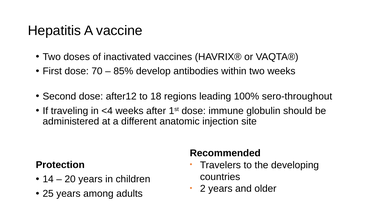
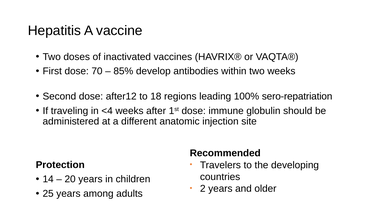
sero-throughout: sero-throughout -> sero-repatriation
